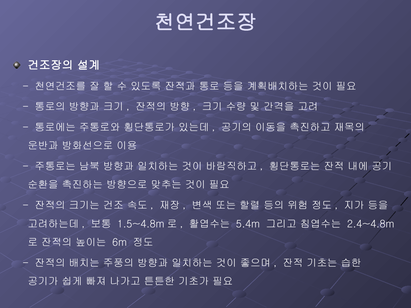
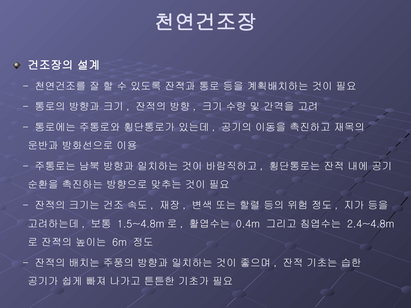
5.4m: 5.4m -> 0.4m
